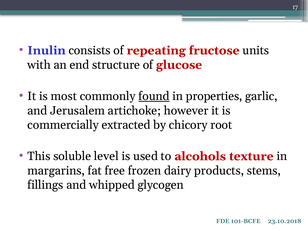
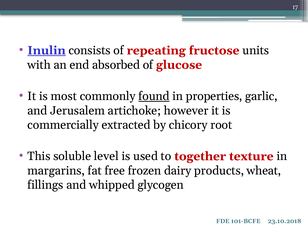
Inulin underline: none -> present
structure: structure -> absorbed
alcohols: alcohols -> together
stems: stems -> wheat
